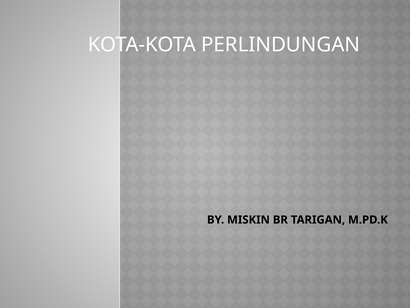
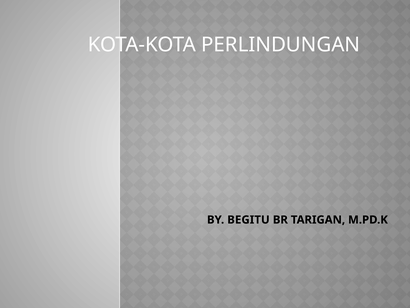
MISKIN: MISKIN -> BEGITU
